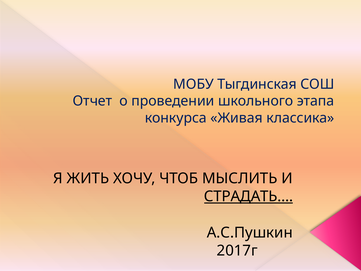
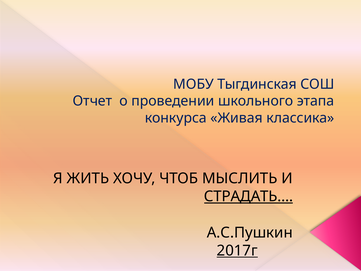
2017г underline: none -> present
